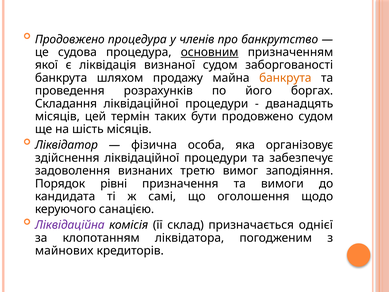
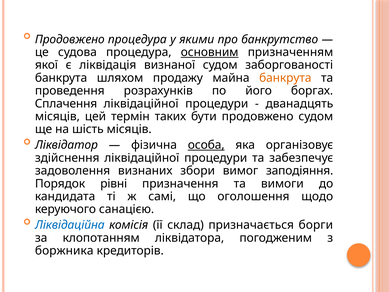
членів: членів -> якими
Складання: Складання -> Сплачення
особа underline: none -> present
третю: третю -> збори
Ліквідаційна colour: purple -> blue
однієї: однієї -> борги
майнових: майнових -> боржника
